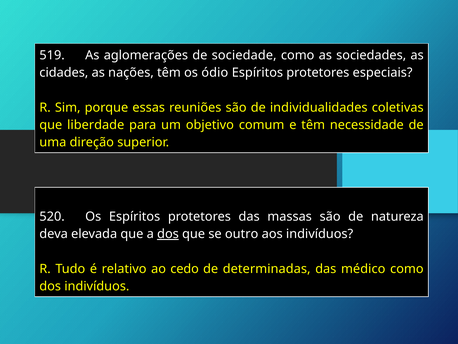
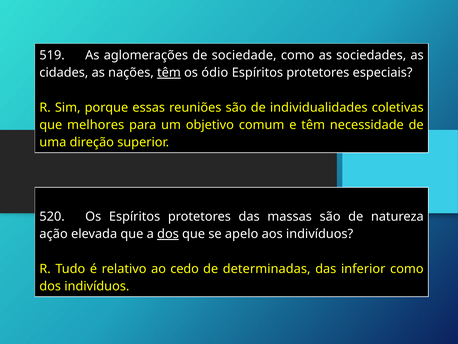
têm at (169, 73) underline: none -> present
liberdade: liberdade -> melhores
deva: deva -> ação
outro: outro -> apelo
médico: médico -> inferior
